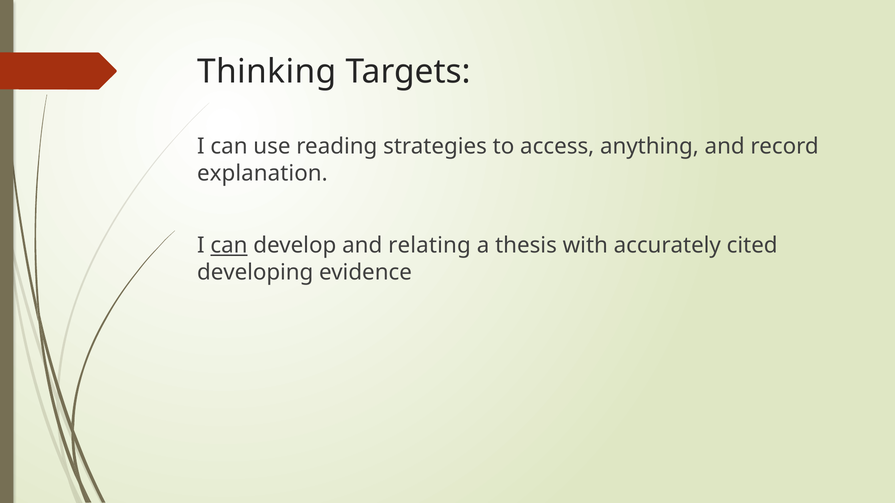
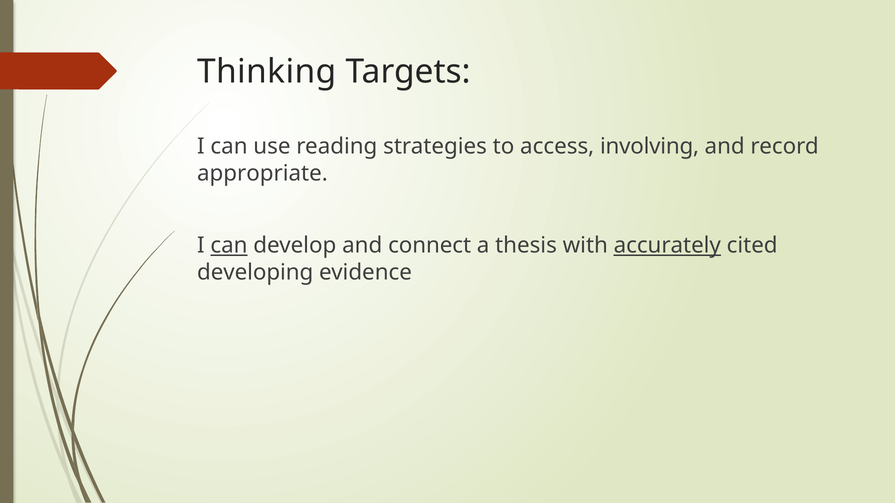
anything: anything -> involving
explanation: explanation -> appropriate
relating: relating -> connect
accurately underline: none -> present
